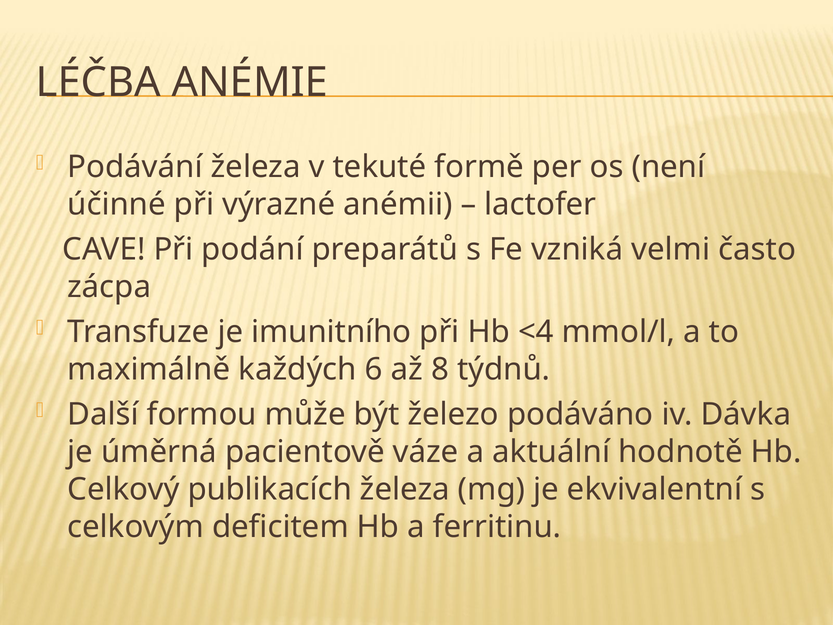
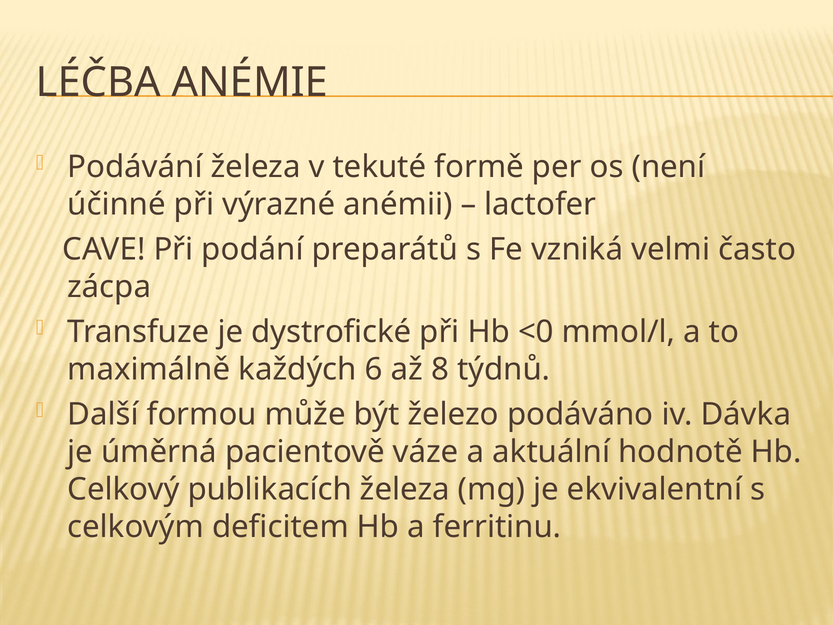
imunitního: imunitního -> dystrofické
<4: <4 -> <0
